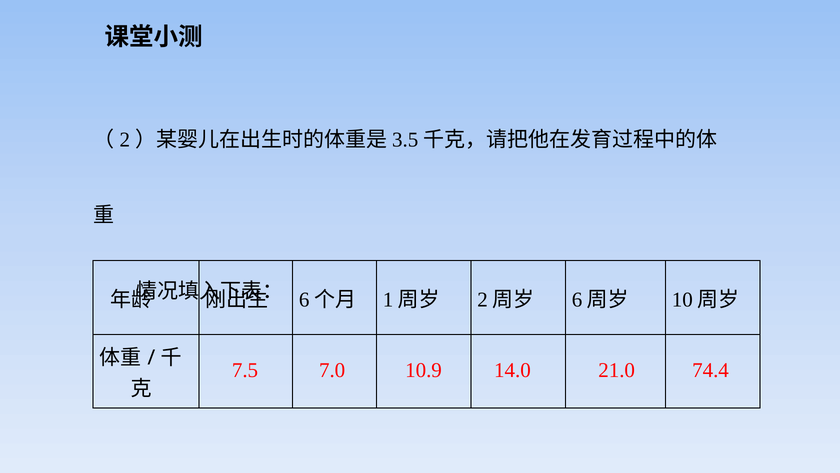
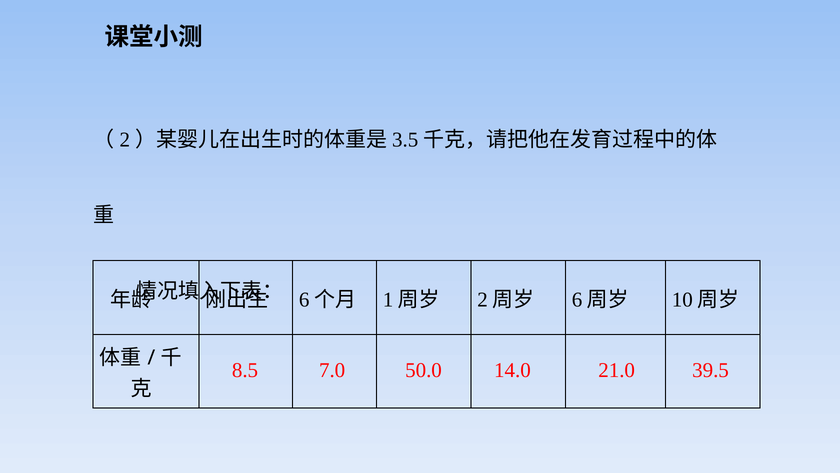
7.5: 7.5 -> 8.5
10.9: 10.9 -> 50.0
74.4: 74.4 -> 39.5
